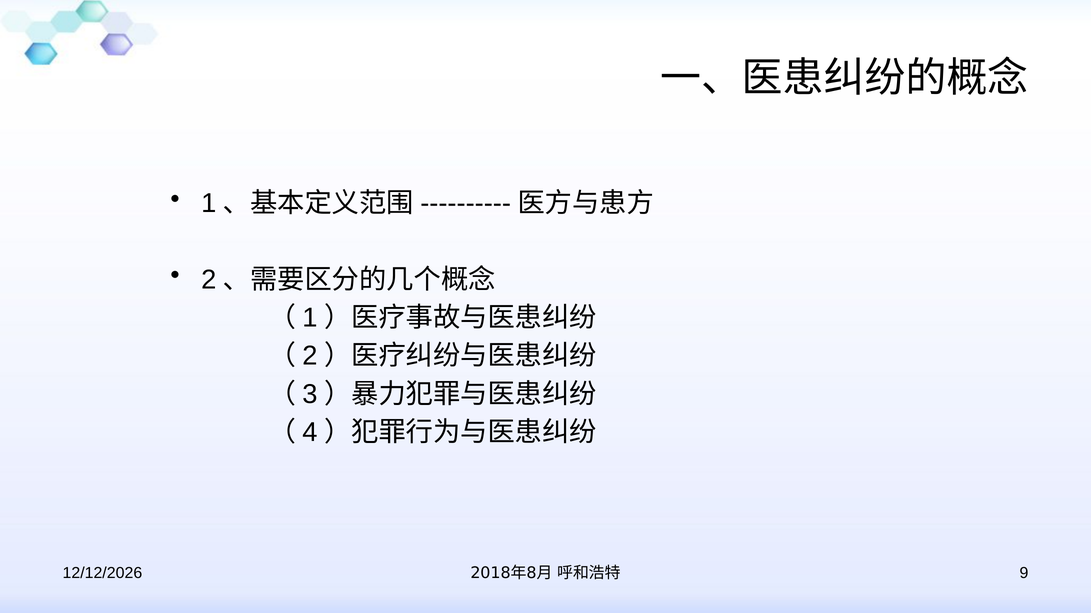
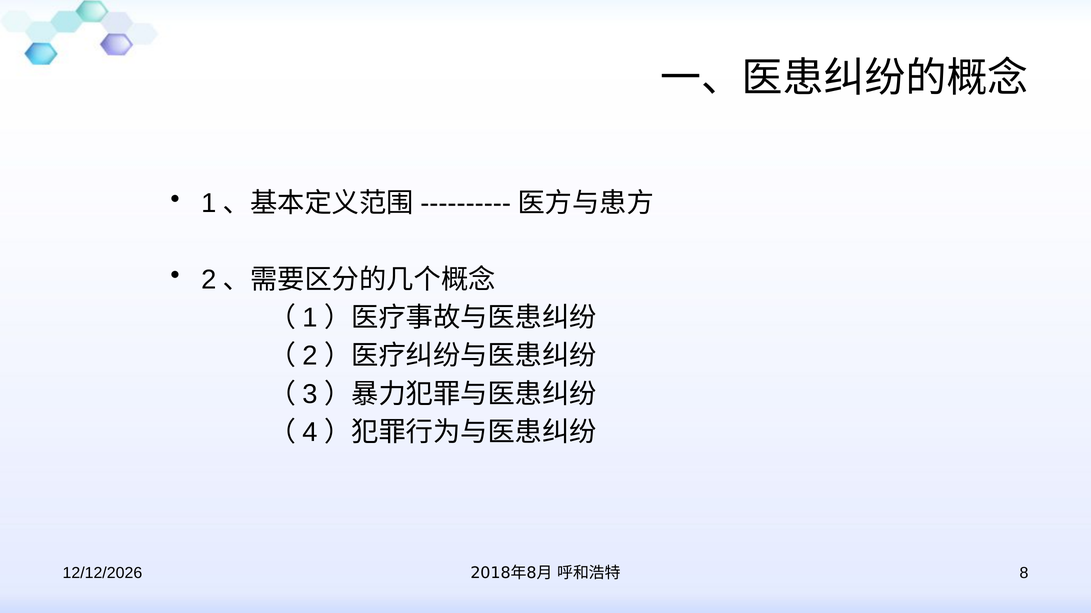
9 at (1024, 574): 9 -> 8
